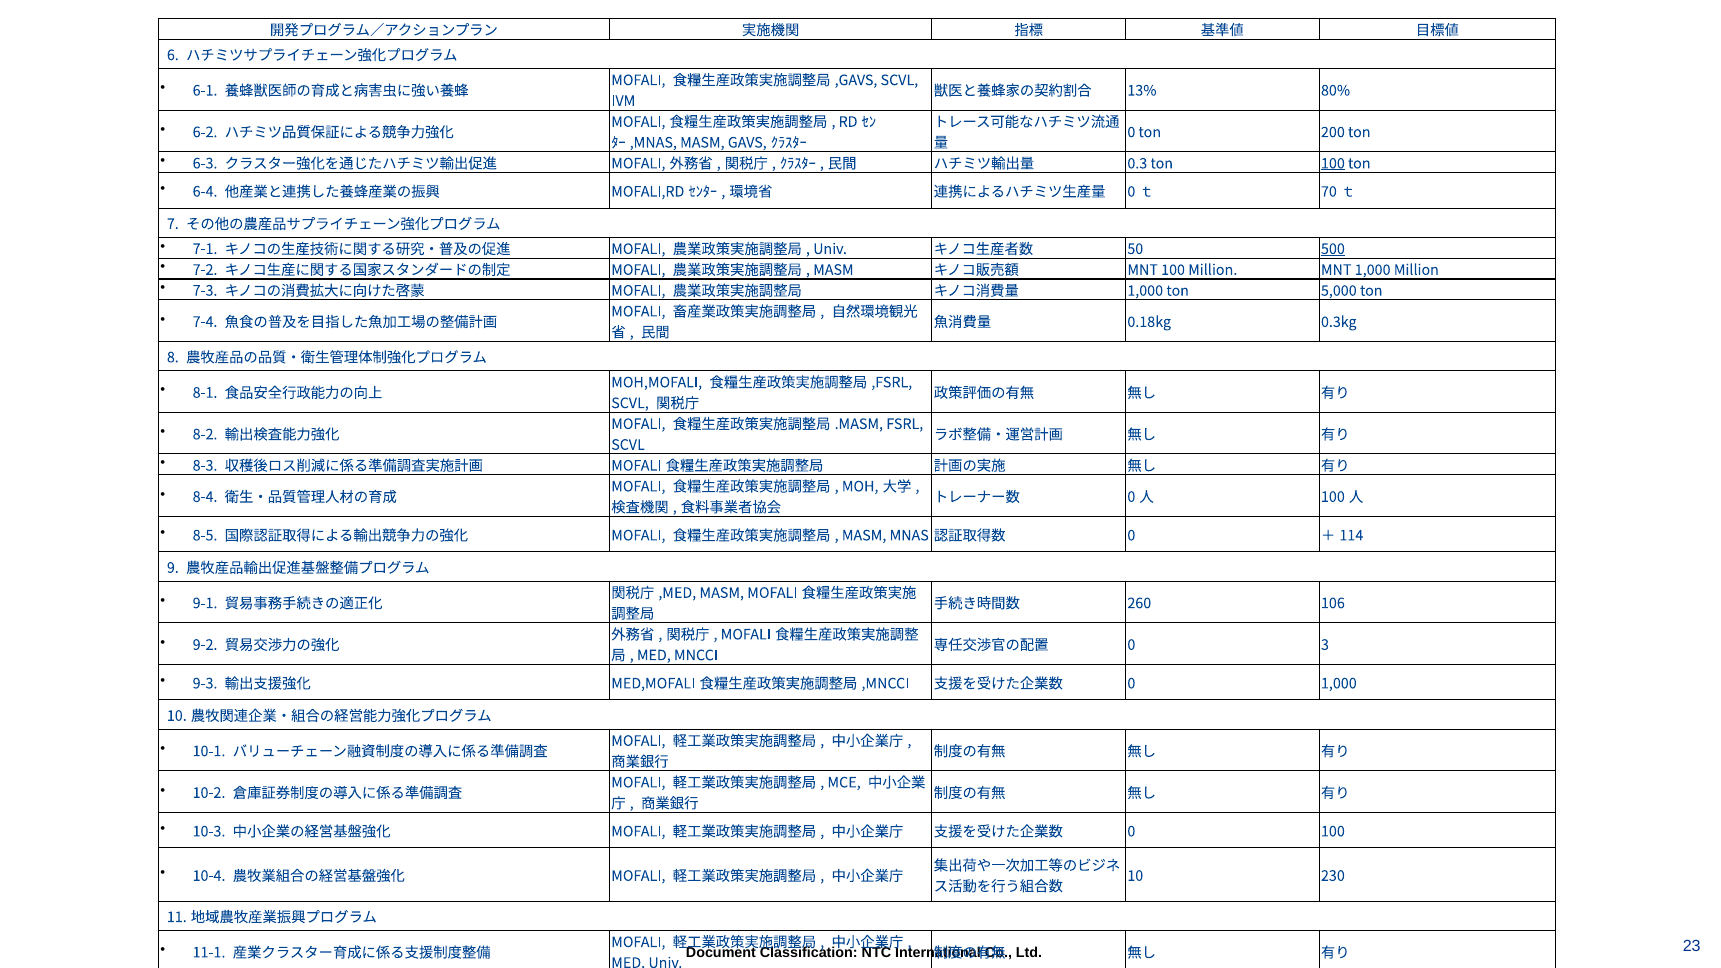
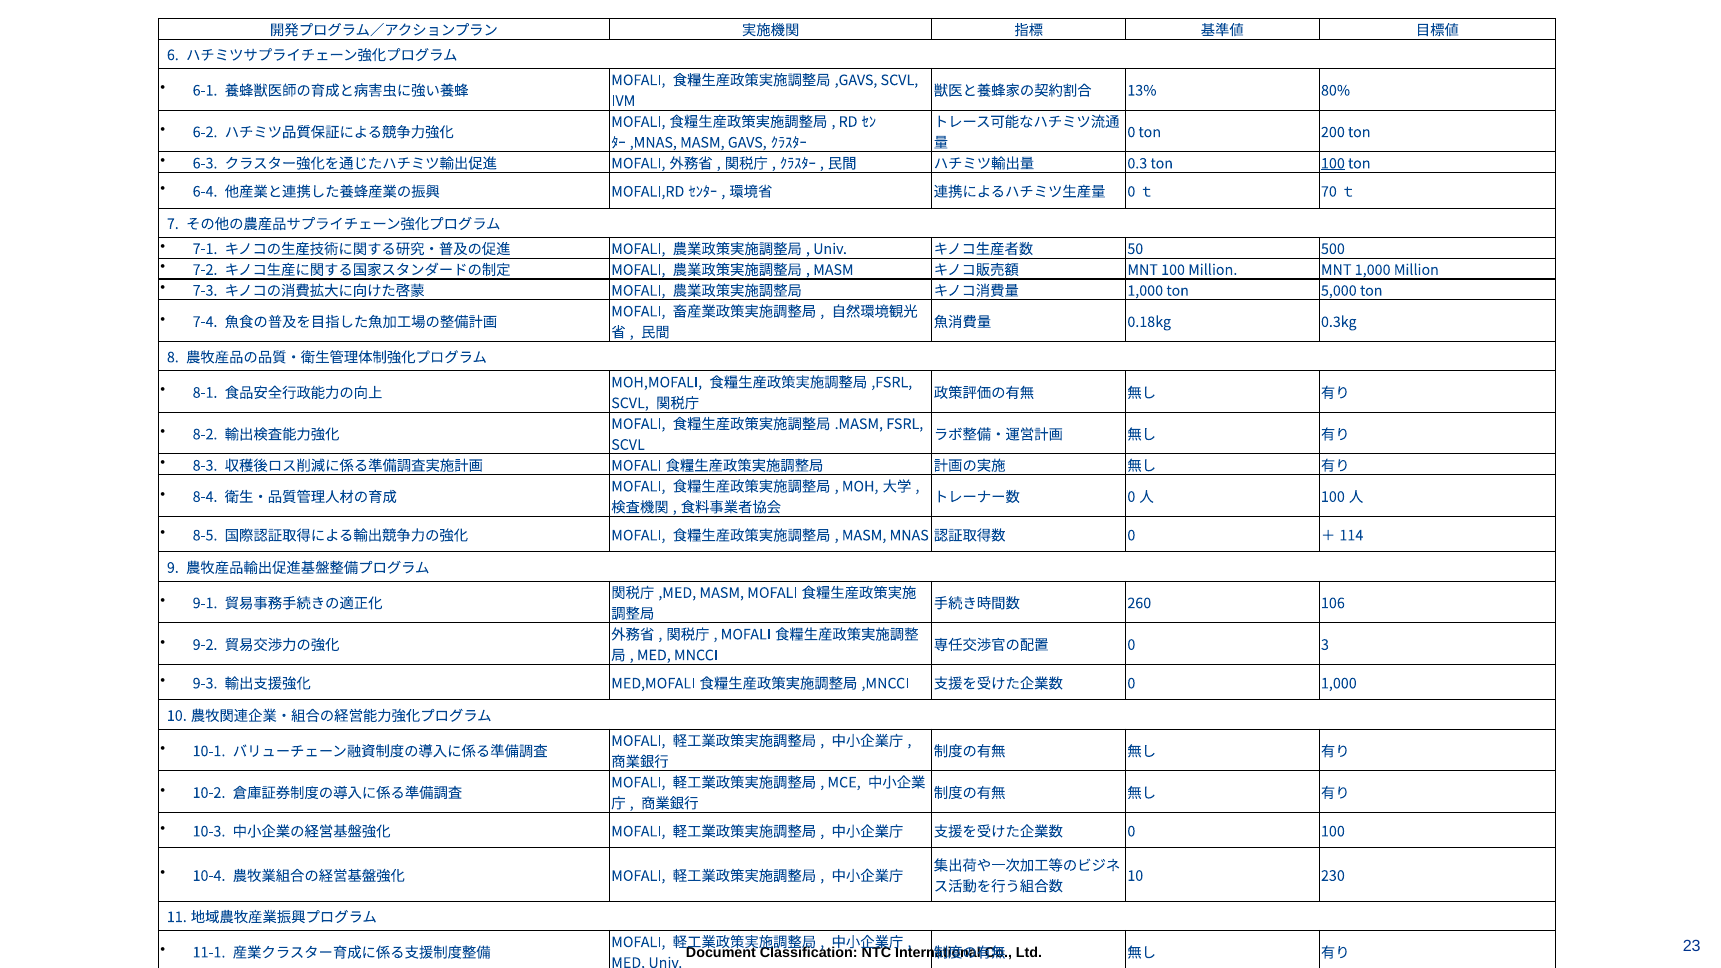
500 underline: present -> none
